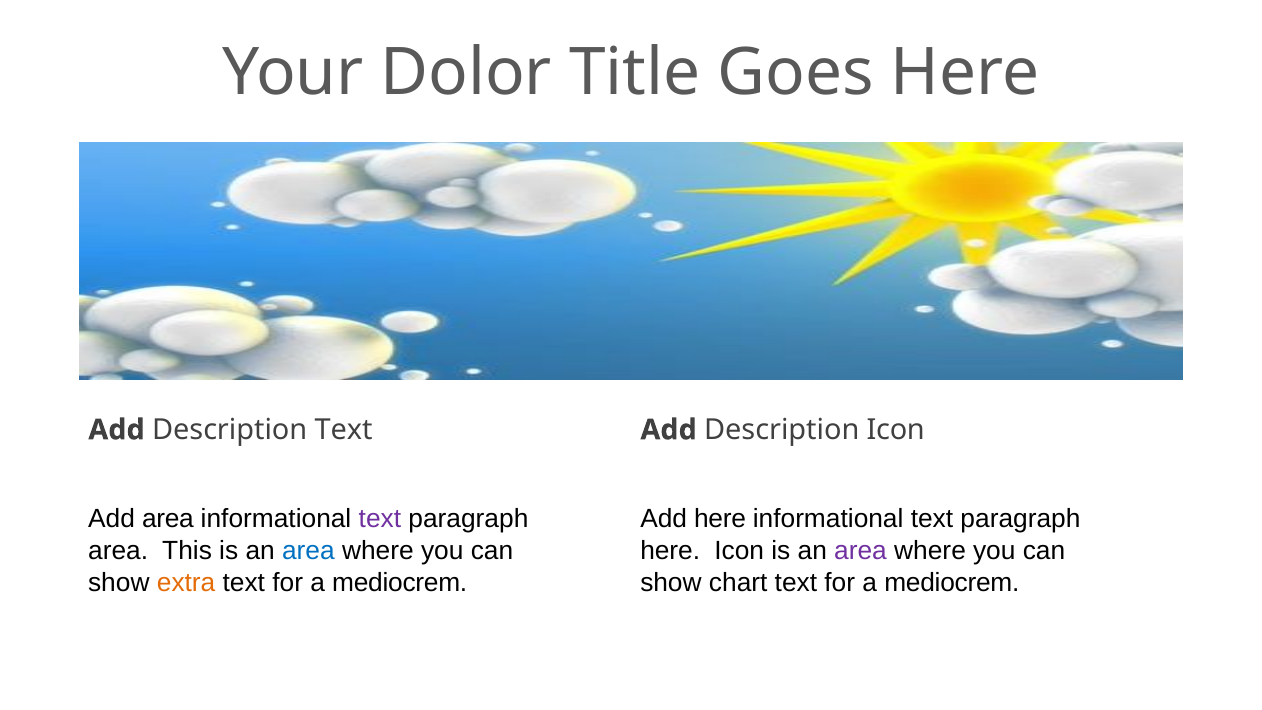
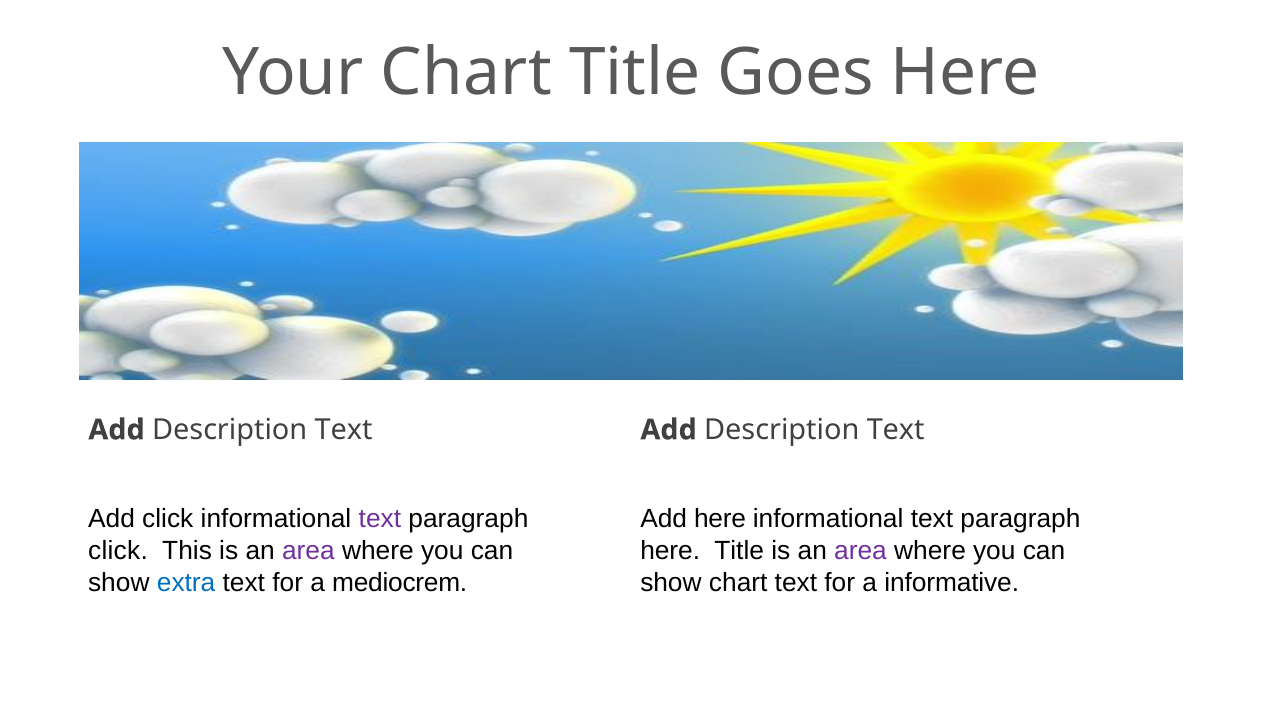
Your Dolor: Dolor -> Chart
Icon at (896, 430): Icon -> Text
Add area: area -> click
area at (118, 551): area -> click
area at (308, 551) colour: blue -> purple
here Icon: Icon -> Title
extra colour: orange -> blue
mediocrem at (952, 582): mediocrem -> informative
